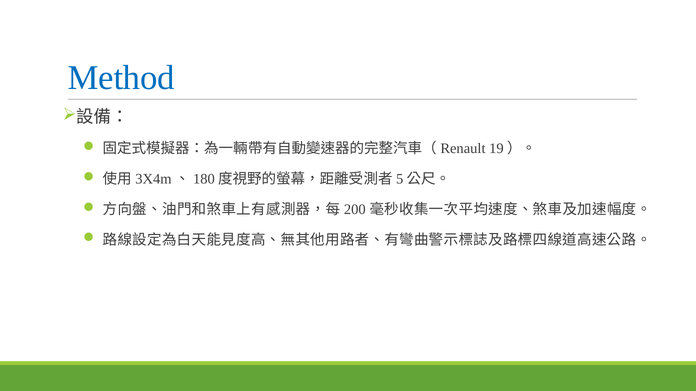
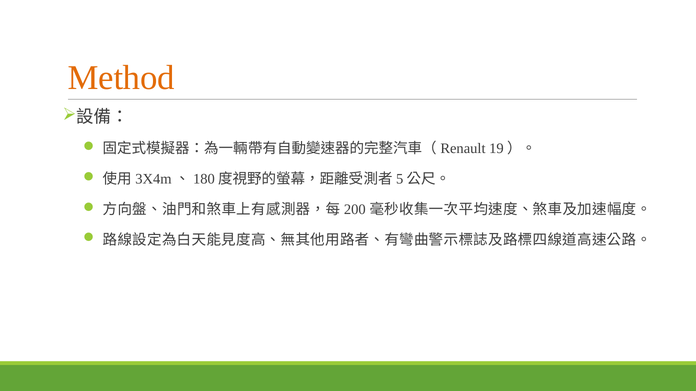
Method colour: blue -> orange
